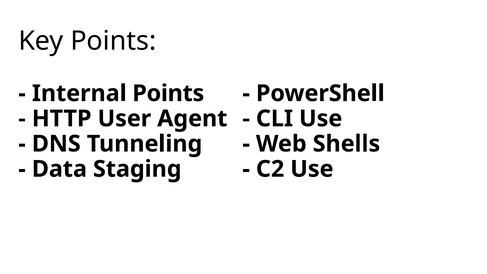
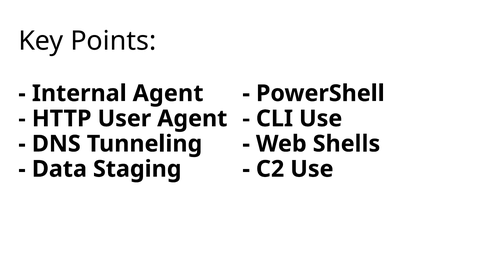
Internal Points: Points -> Agent
